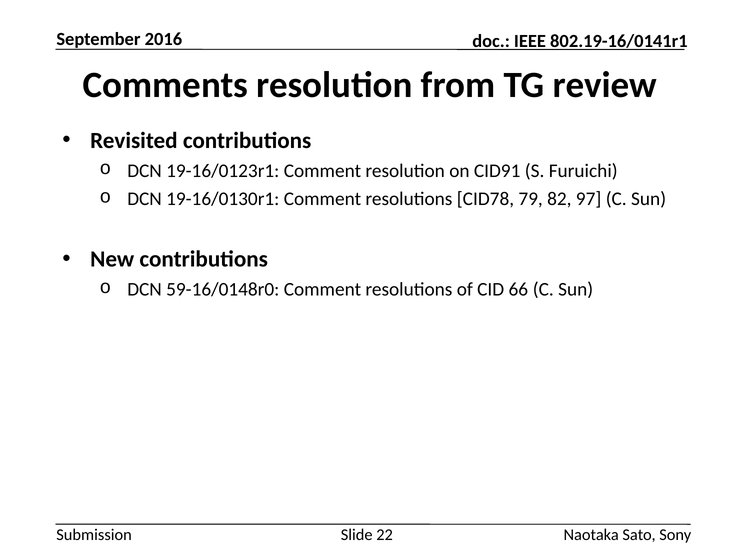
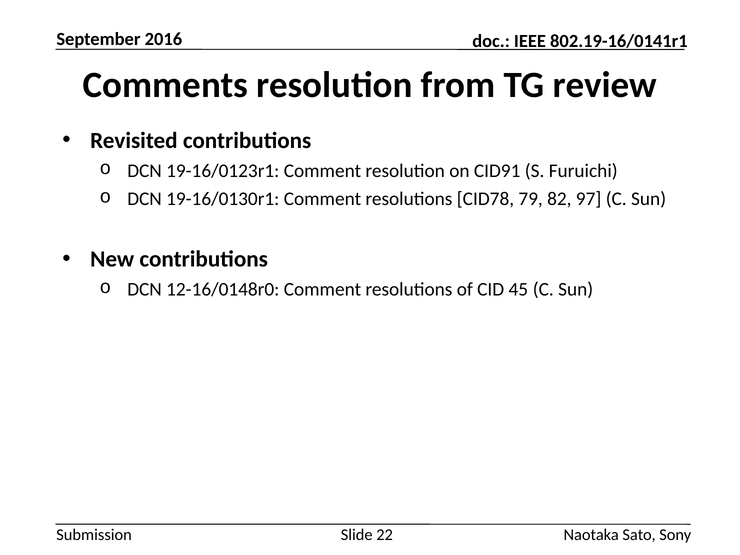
59-16/0148r0: 59-16/0148r0 -> 12-16/0148r0
66: 66 -> 45
